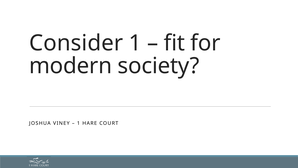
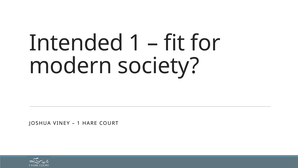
Consider: Consider -> Intended
